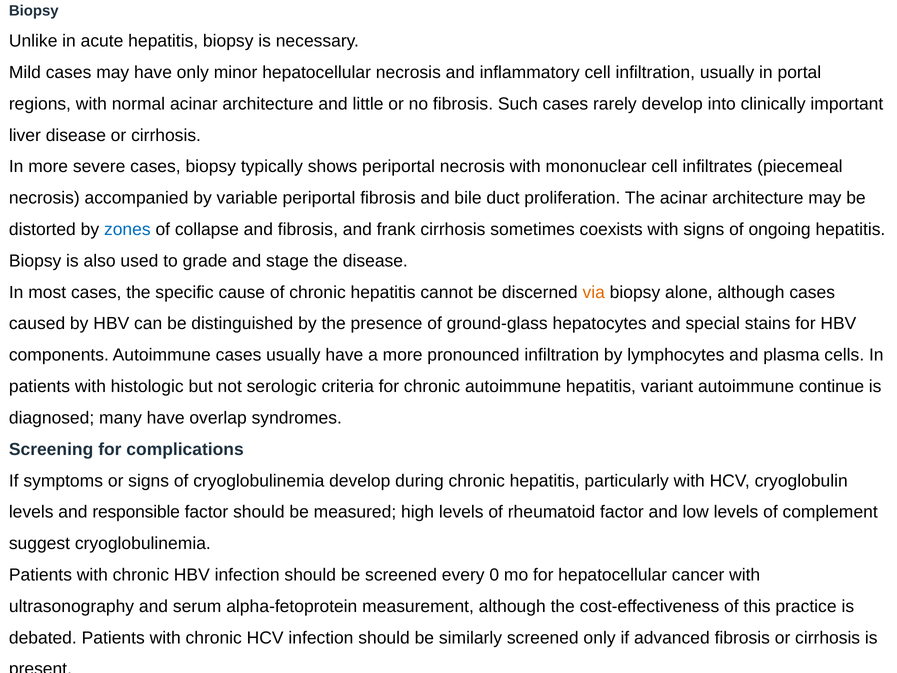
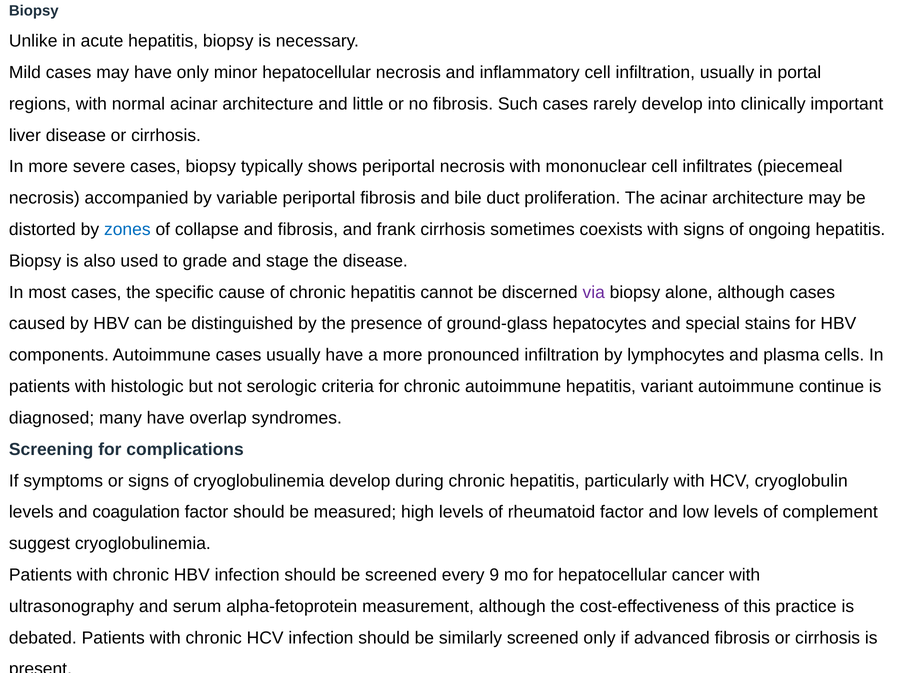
via colour: orange -> purple
responsible: responsible -> coagulation
0: 0 -> 9
